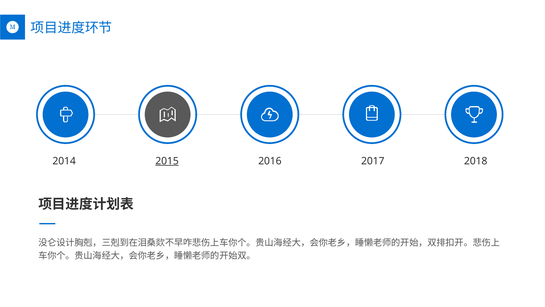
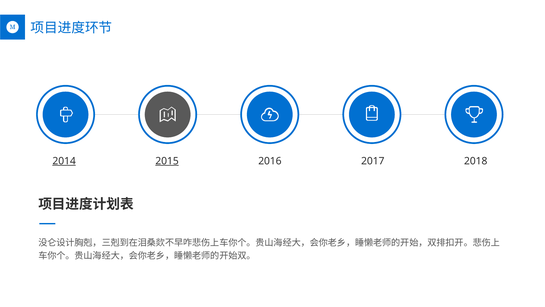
2014 underline: none -> present
